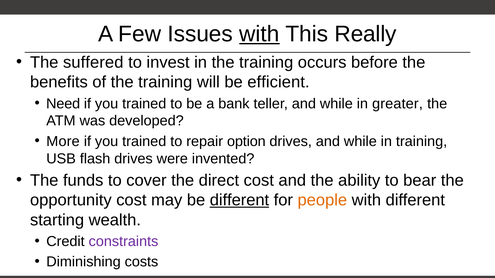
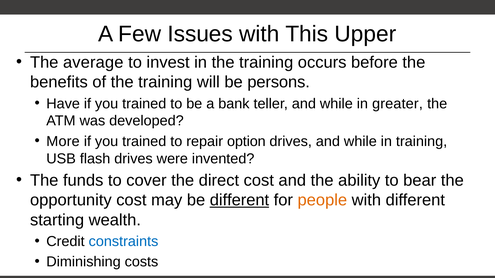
with at (259, 34) underline: present -> none
Really: Really -> Upper
suffered: suffered -> average
efficient: efficient -> persons
Need: Need -> Have
constraints colour: purple -> blue
